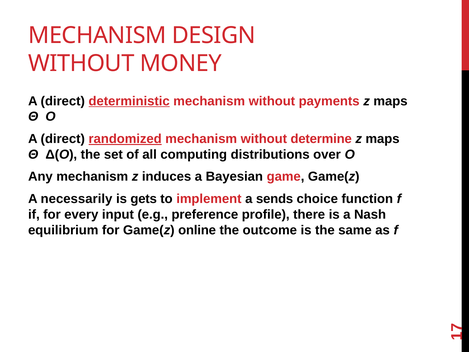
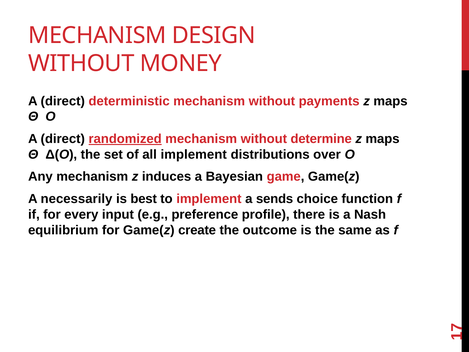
deterministic underline: present -> none
all computing: computing -> implement
gets: gets -> best
online: online -> create
